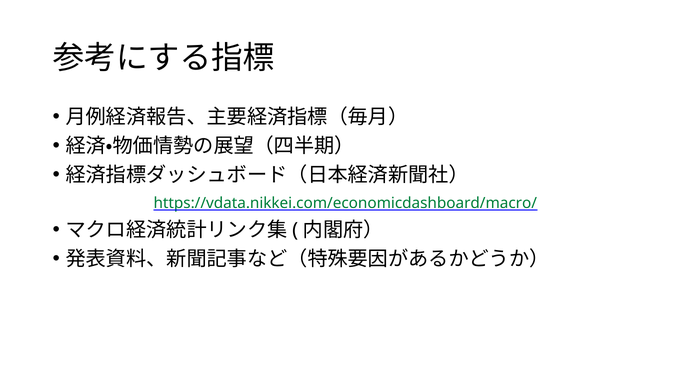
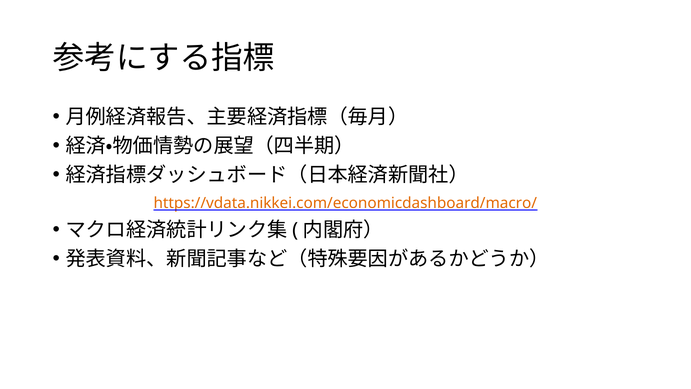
https://vdata.nikkei.com/economicdashboard/macro/ colour: green -> orange
